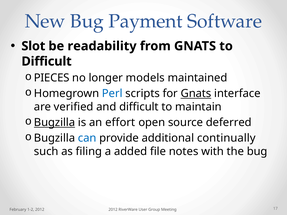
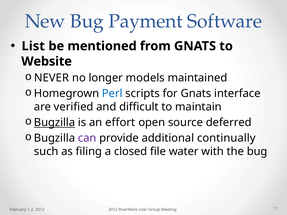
Slot: Slot -> List
readability: readability -> mentioned
Difficult at (47, 61): Difficult -> Website
PIECES: PIECES -> NEVER
Gnats at (196, 94) underline: present -> none
can colour: blue -> purple
added: added -> closed
notes: notes -> water
